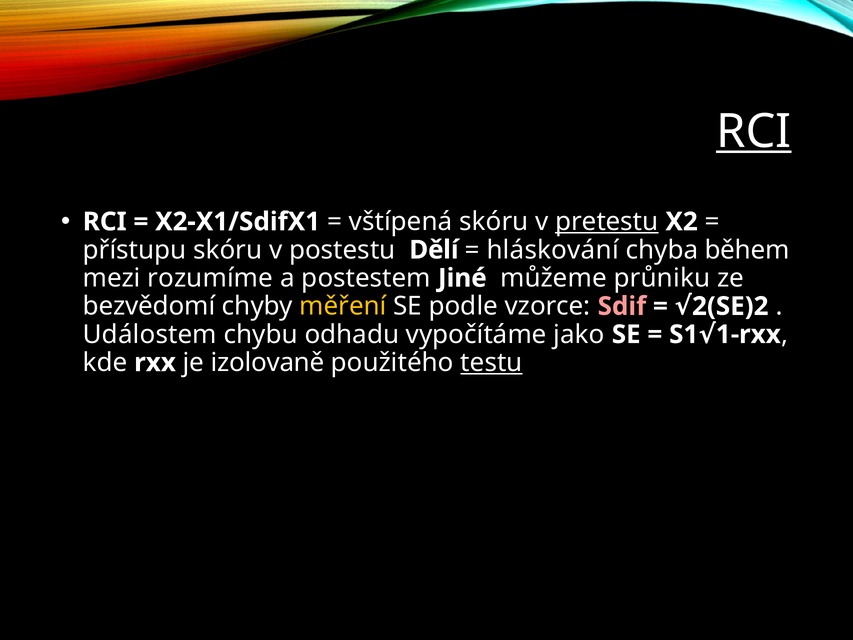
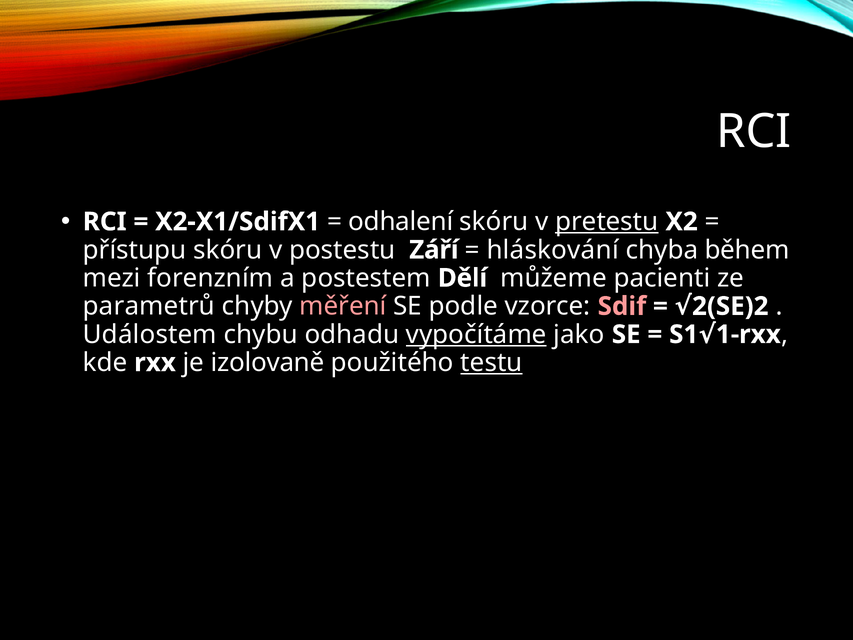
RCI at (754, 131) underline: present -> none
vštípená: vštípená -> odhalení
Dělí: Dělí -> Září
rozumíme: rozumíme -> forenzním
Jiné: Jiné -> Dělí
průniku: průniku -> pacienti
bezvědomí: bezvědomí -> parametrů
měření colour: yellow -> pink
vypočítáme underline: none -> present
